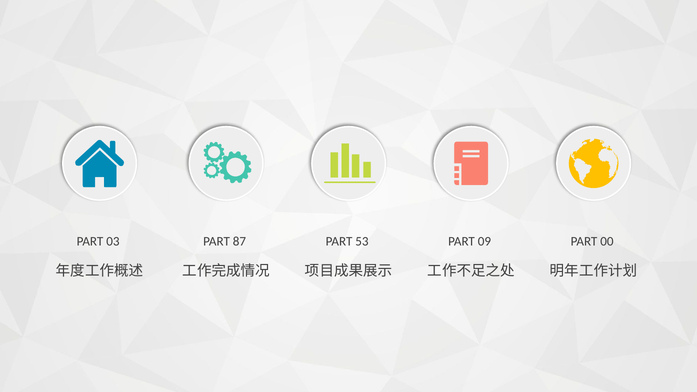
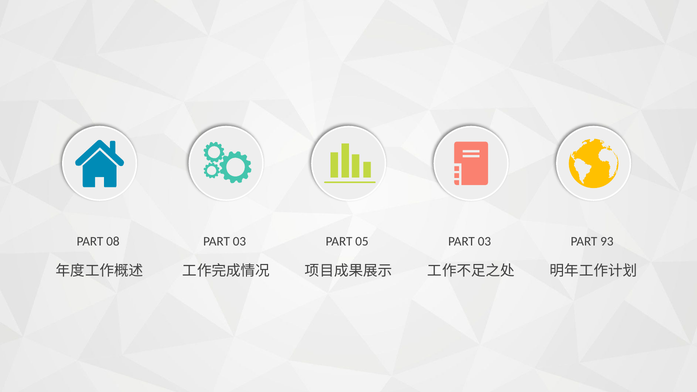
03: 03 -> 08
87 at (239, 242): 87 -> 03
53: 53 -> 05
09 at (484, 242): 09 -> 03
00: 00 -> 93
